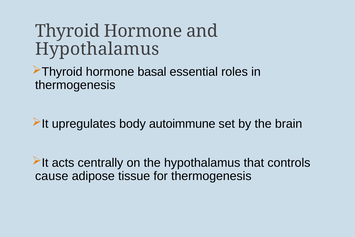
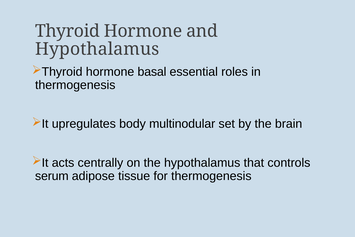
autoimmune: autoimmune -> multinodular
cause: cause -> serum
